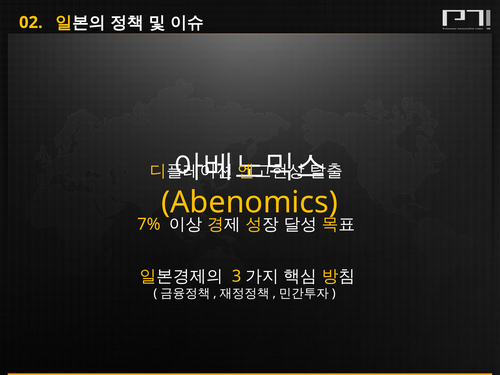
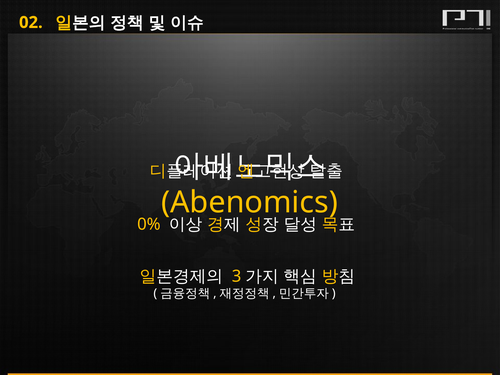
7%: 7% -> 0%
